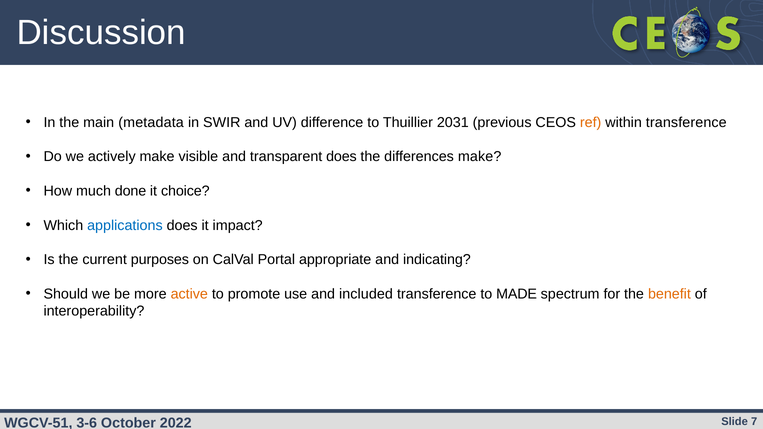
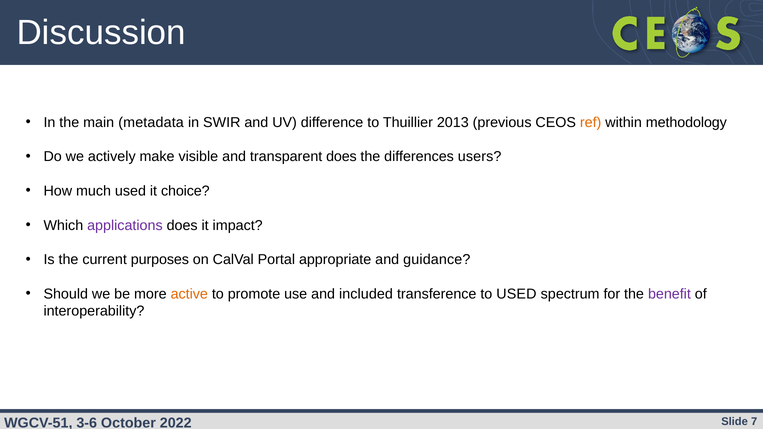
2031: 2031 -> 2013
within transference: transference -> methodology
differences make: make -> users
much done: done -> used
applications colour: blue -> purple
indicating: indicating -> guidance
to MADE: MADE -> USED
benefit colour: orange -> purple
